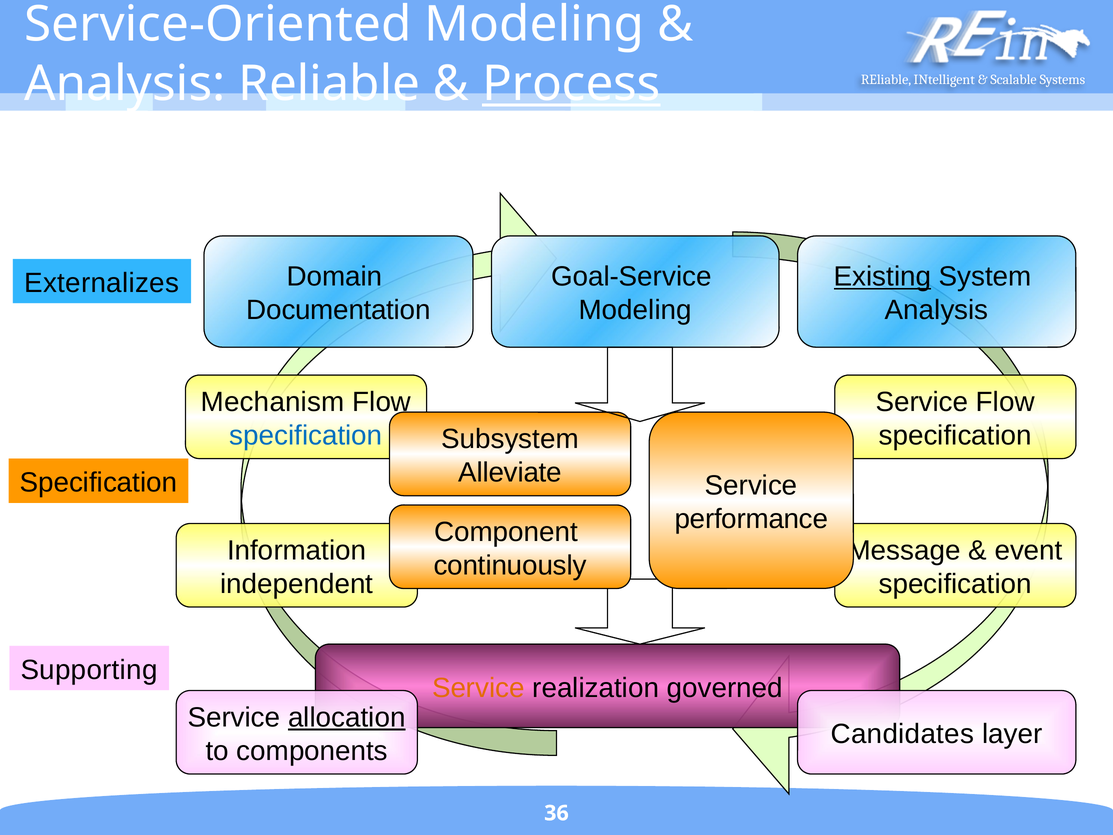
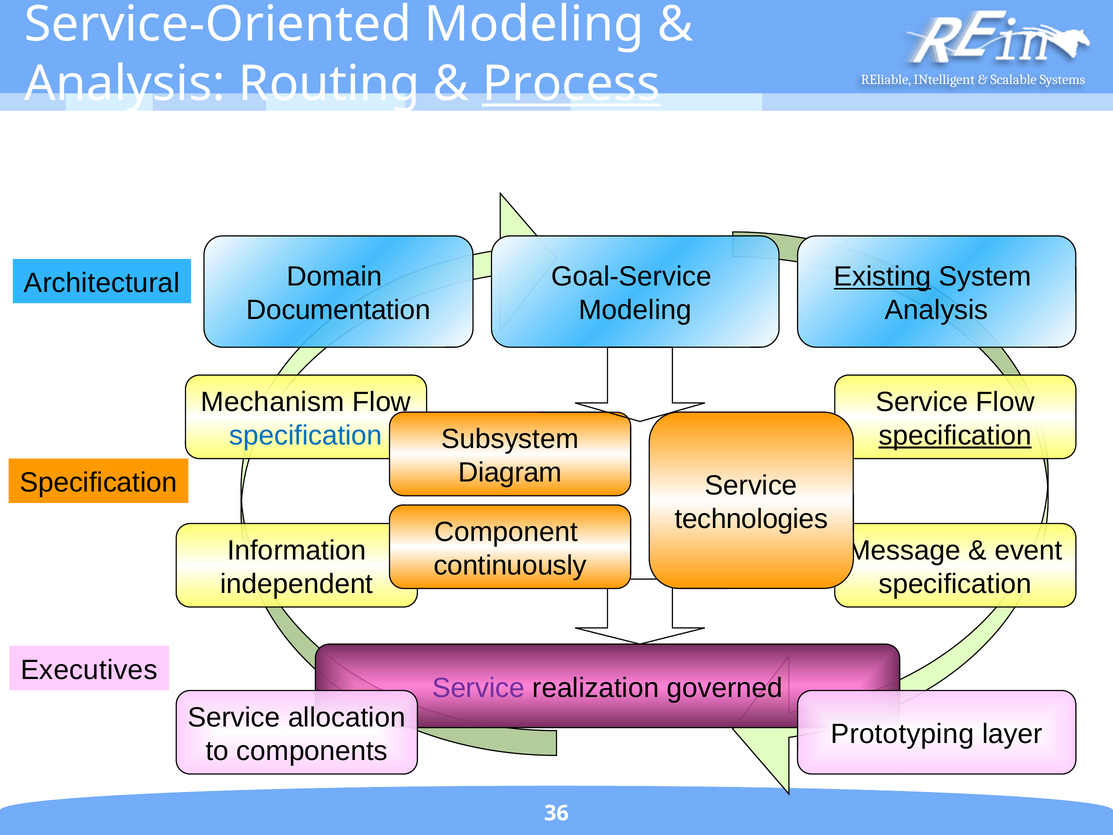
Analysis Reliable: Reliable -> Routing
Externalizes: Externalizes -> Architectural
specification at (955, 435) underline: none -> present
Alleviate: Alleviate -> Diagram
performance: performance -> technologies
Supporting: Supporting -> Executives
Service at (478, 688) colour: orange -> purple
allocation underline: present -> none
Candidates: Candidates -> Prototyping
